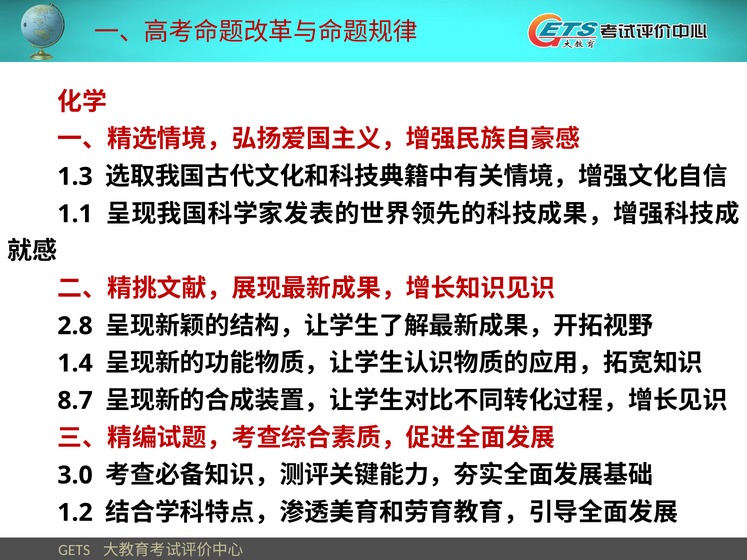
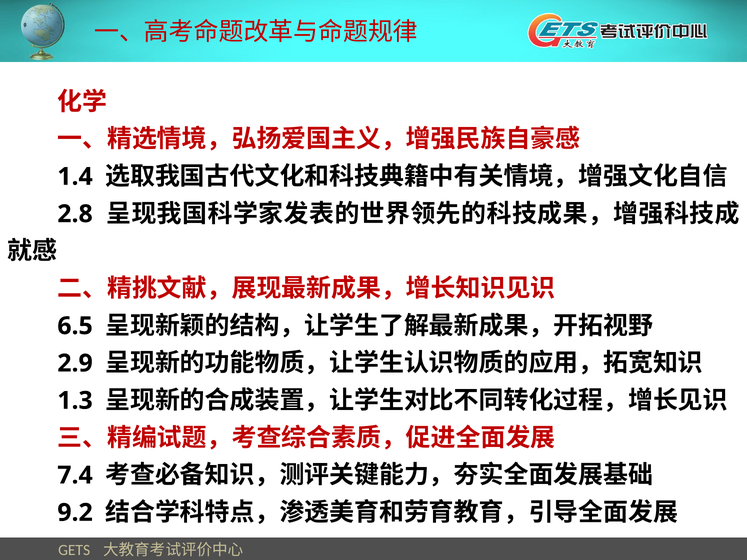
1.3: 1.3 -> 1.4
1.1: 1.1 -> 2.8
2.8: 2.8 -> 6.5
1.4: 1.4 -> 2.9
8.7: 8.7 -> 1.3
3.0: 3.0 -> 7.4
1.2: 1.2 -> 9.2
